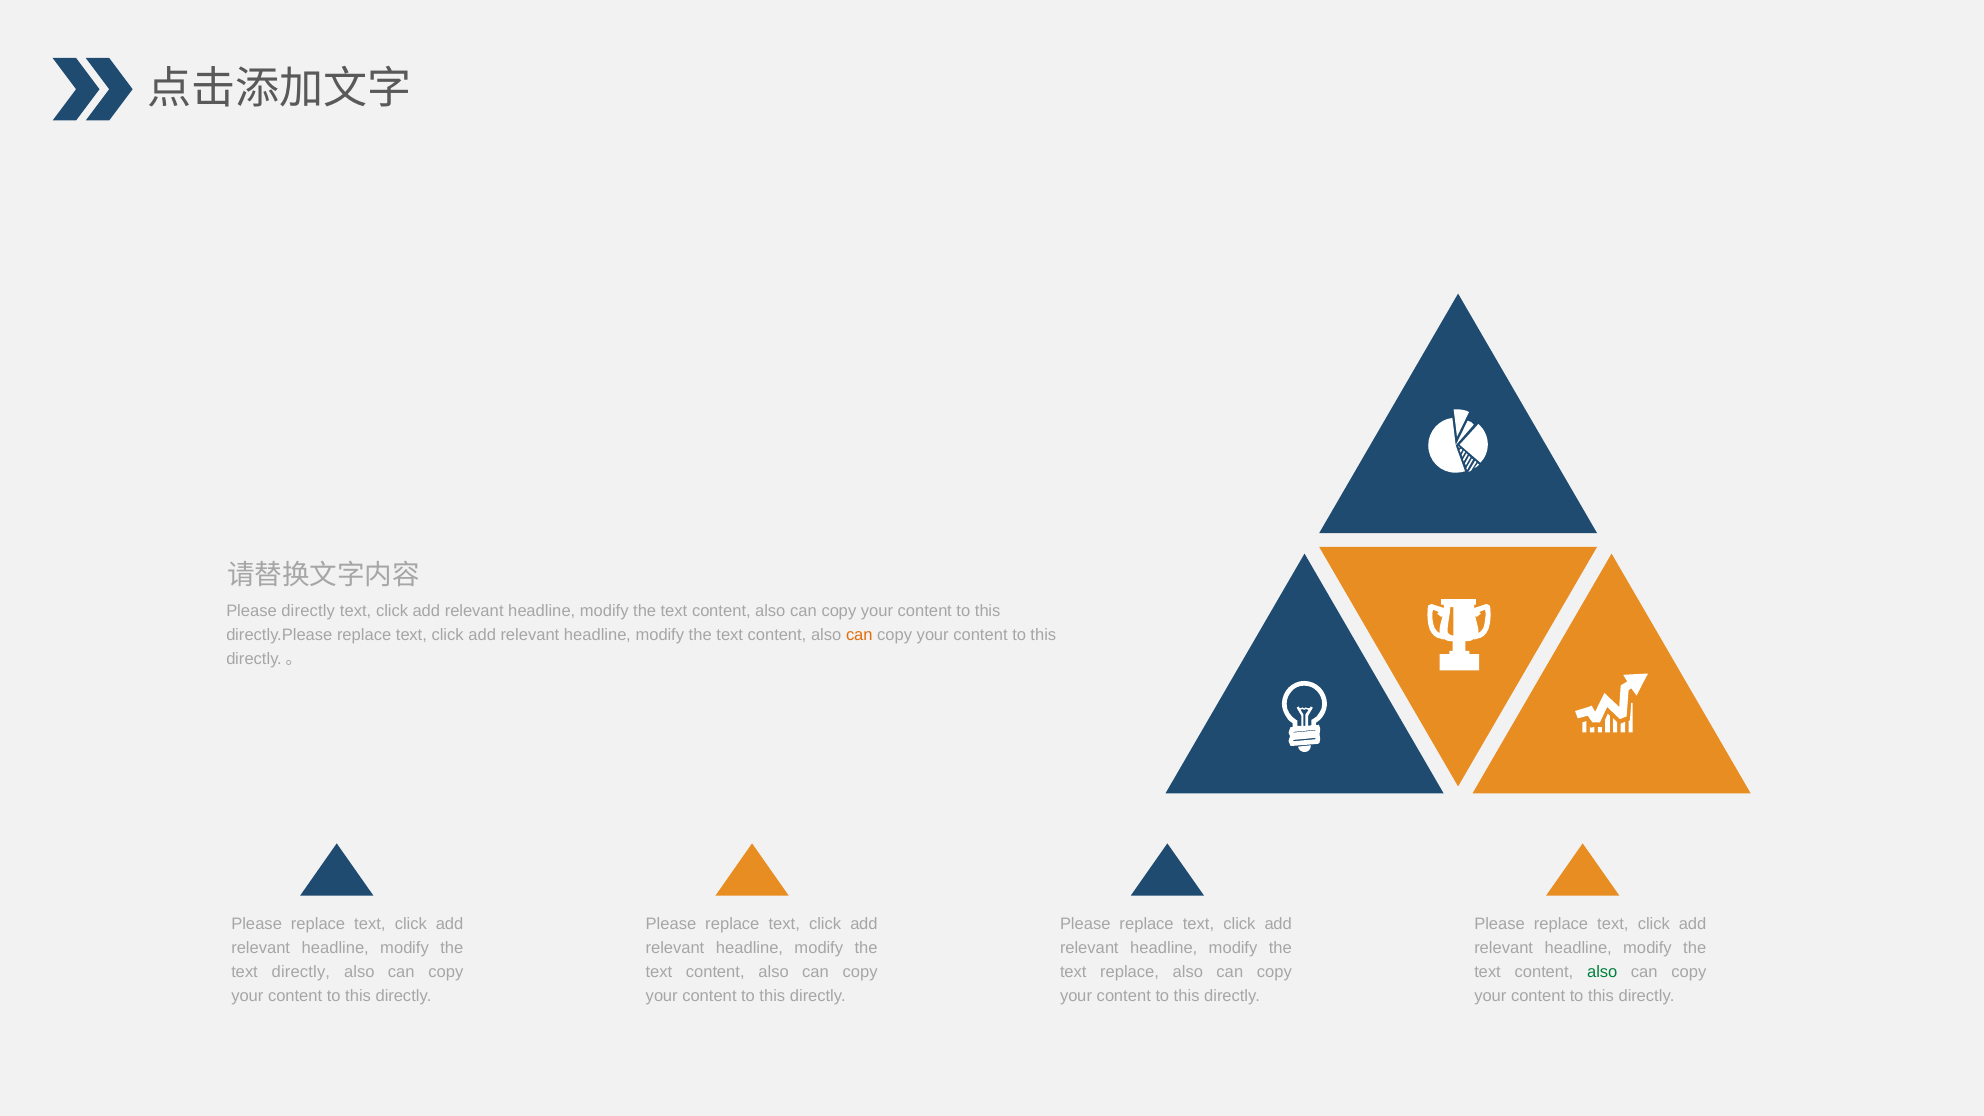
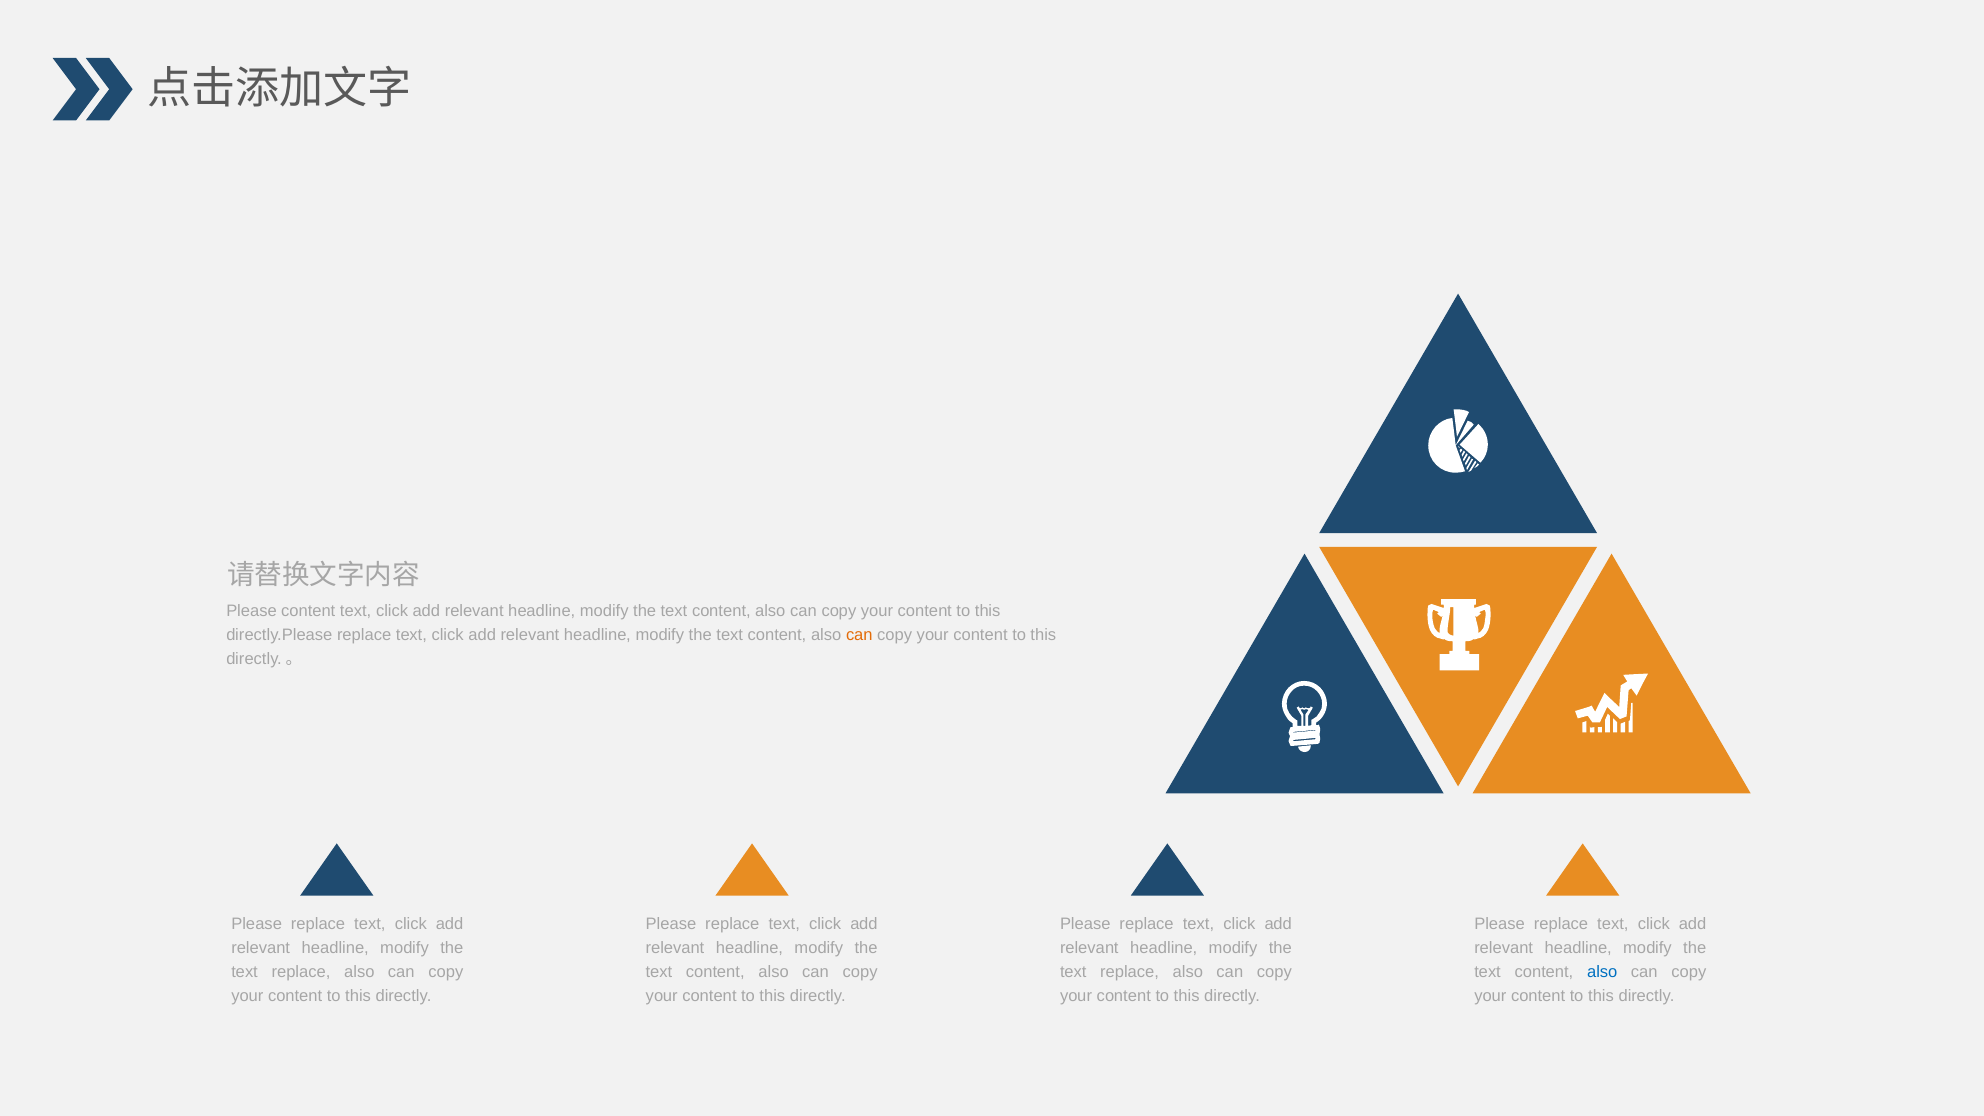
Please directly: directly -> content
directly at (301, 972): directly -> replace
also at (1602, 972) colour: green -> blue
